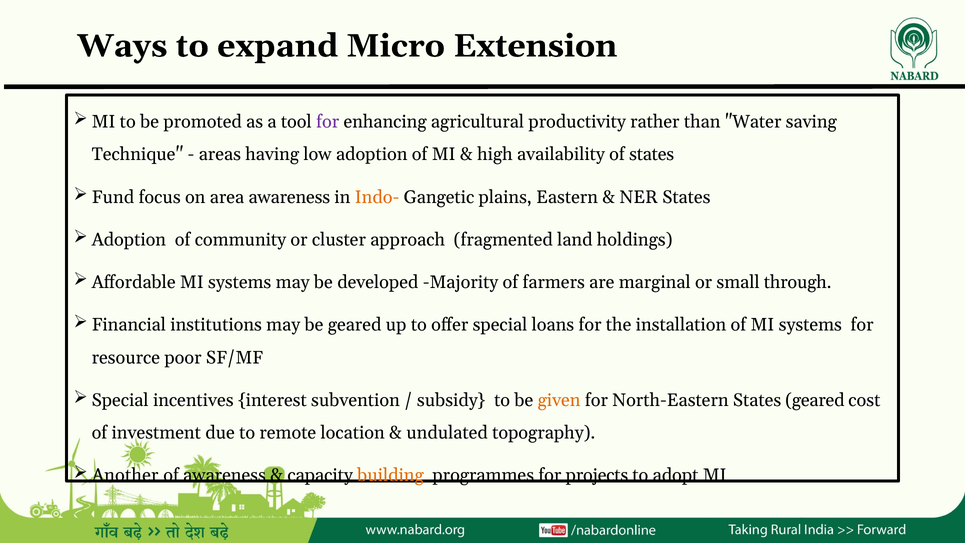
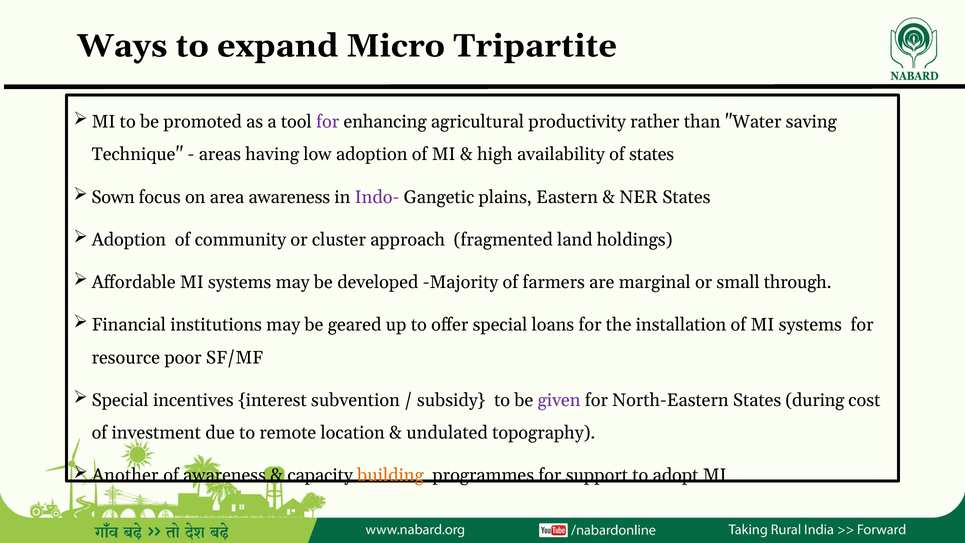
Extension: Extension -> Tripartite
Fund: Fund -> Sown
Indo- colour: orange -> purple
given colour: orange -> purple
States geared: geared -> during
projects: projects -> support
